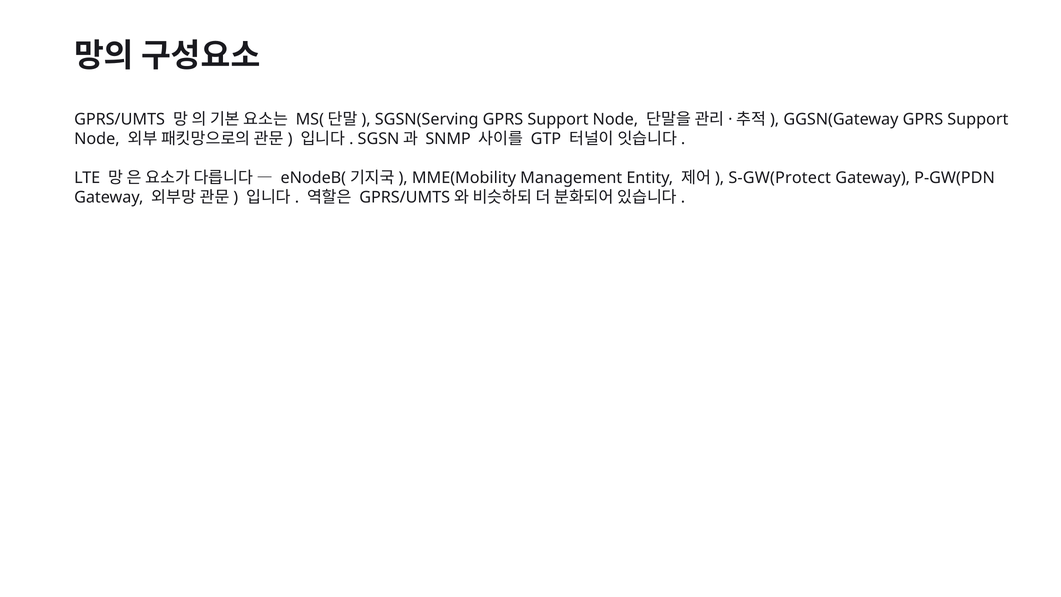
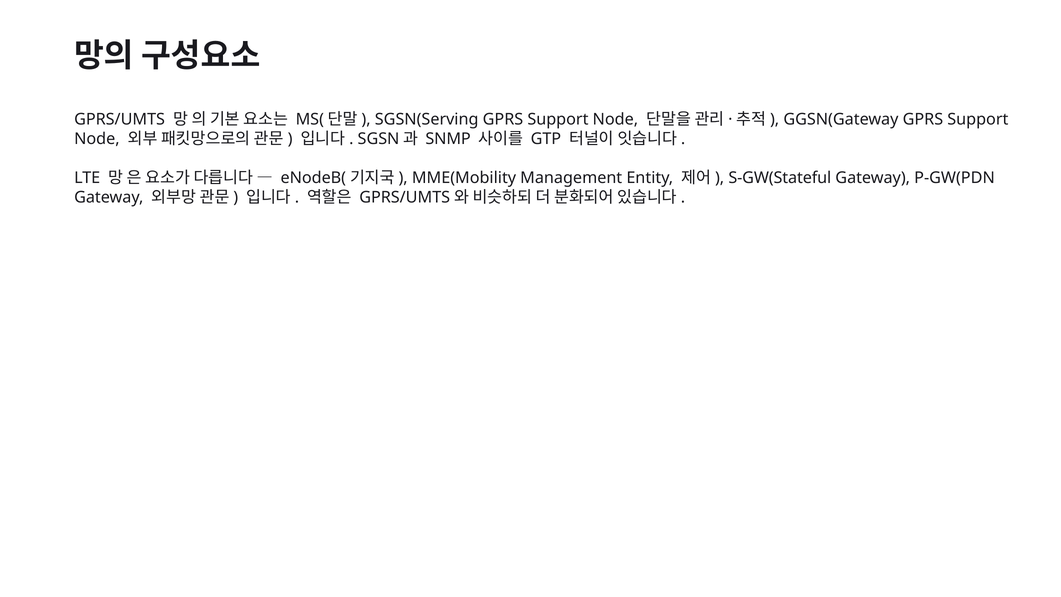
S-GW(Protect: S-GW(Protect -> S-GW(Stateful
